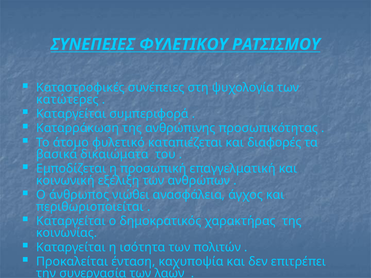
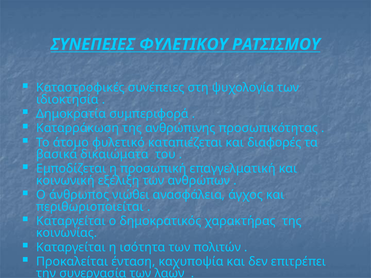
κατώτερες: κατώτερες -> ιδιοκτησία
Καταργείται at (71, 114): Καταργείται -> Δημοκρατία
